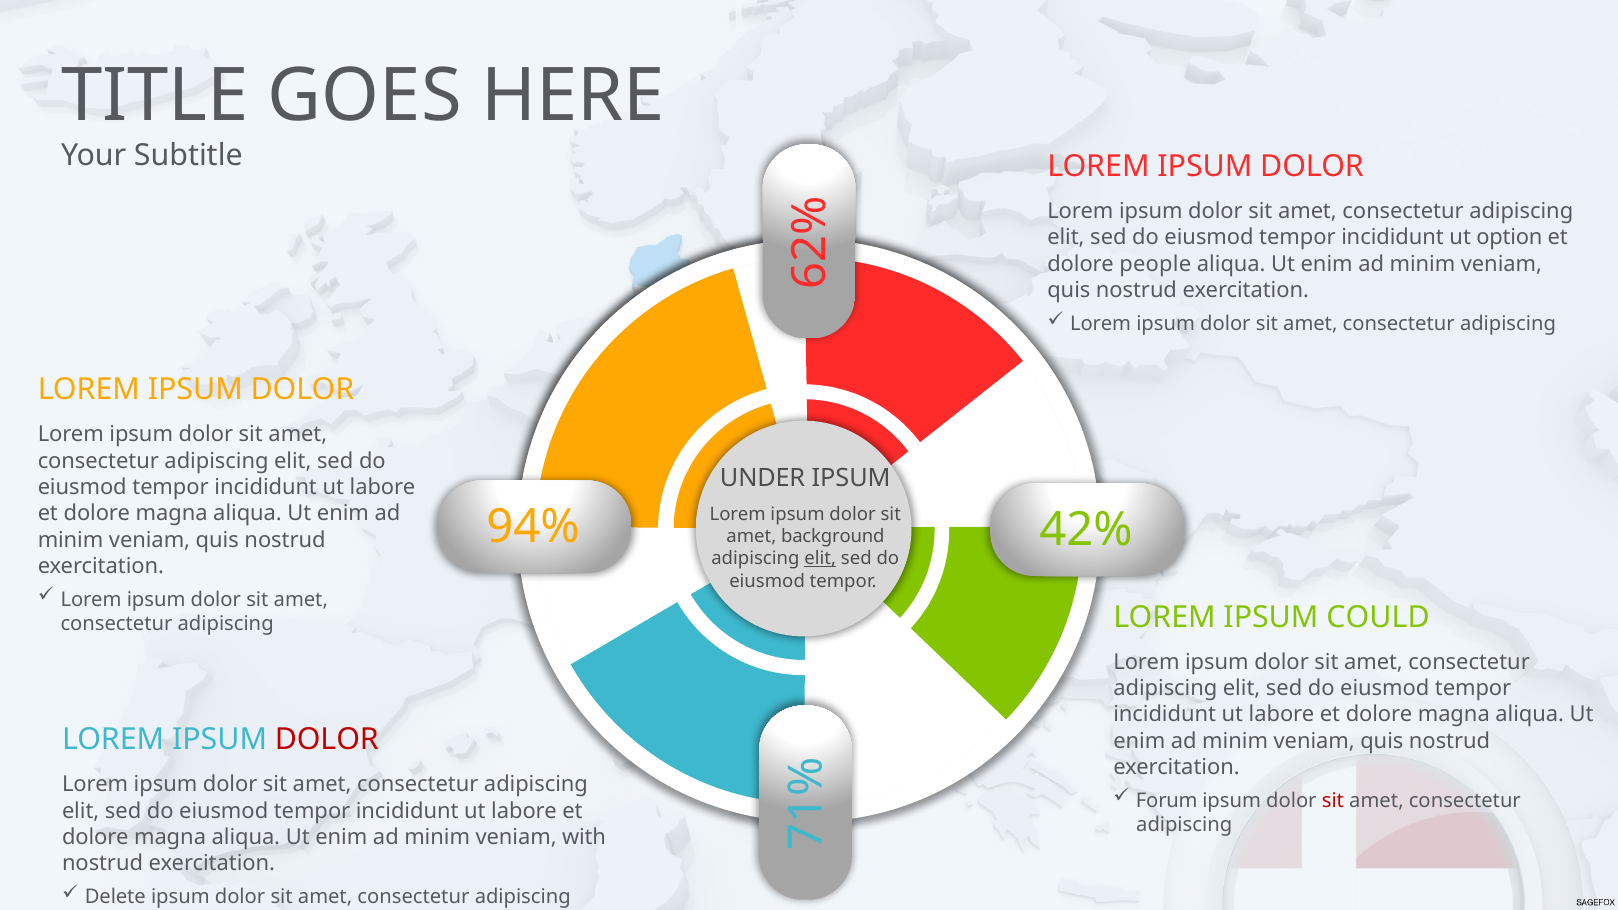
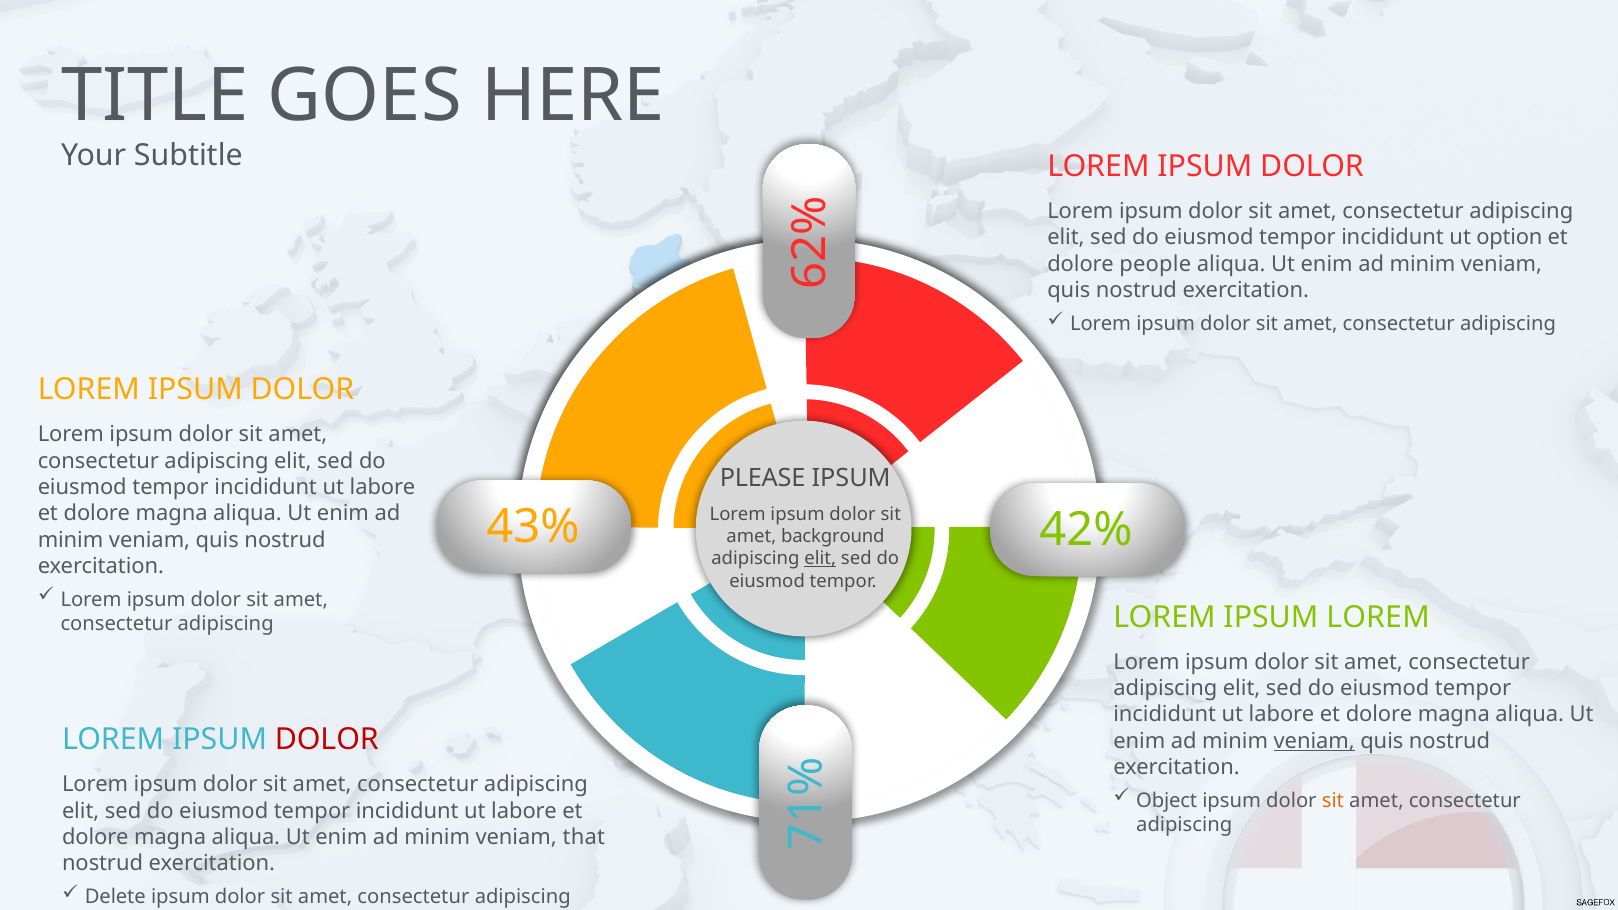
UNDER: UNDER -> PLEASE
94%: 94% -> 43%
LOREM IPSUM COULD: COULD -> LOREM
veniam at (1314, 741) underline: none -> present
Forum: Forum -> Object
sit at (1333, 801) colour: red -> orange
with: with -> that
